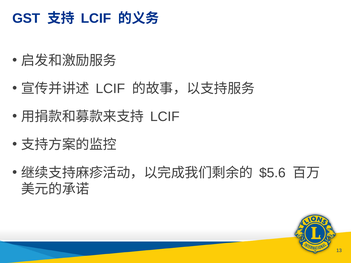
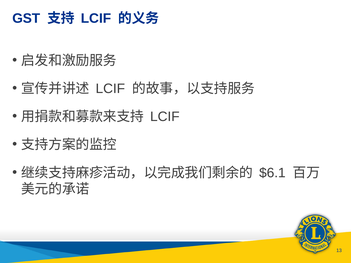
$5.6: $5.6 -> $6.1
